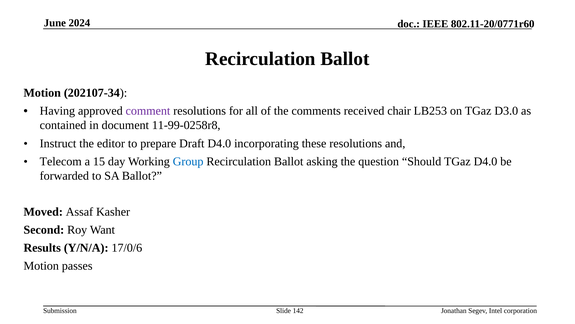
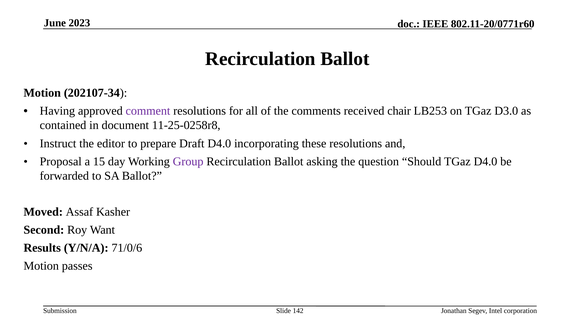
2024: 2024 -> 2023
11-99-0258r8: 11-99-0258r8 -> 11-25-0258r8
Telecom: Telecom -> Proposal
Group colour: blue -> purple
17/0/6: 17/0/6 -> 71/0/6
